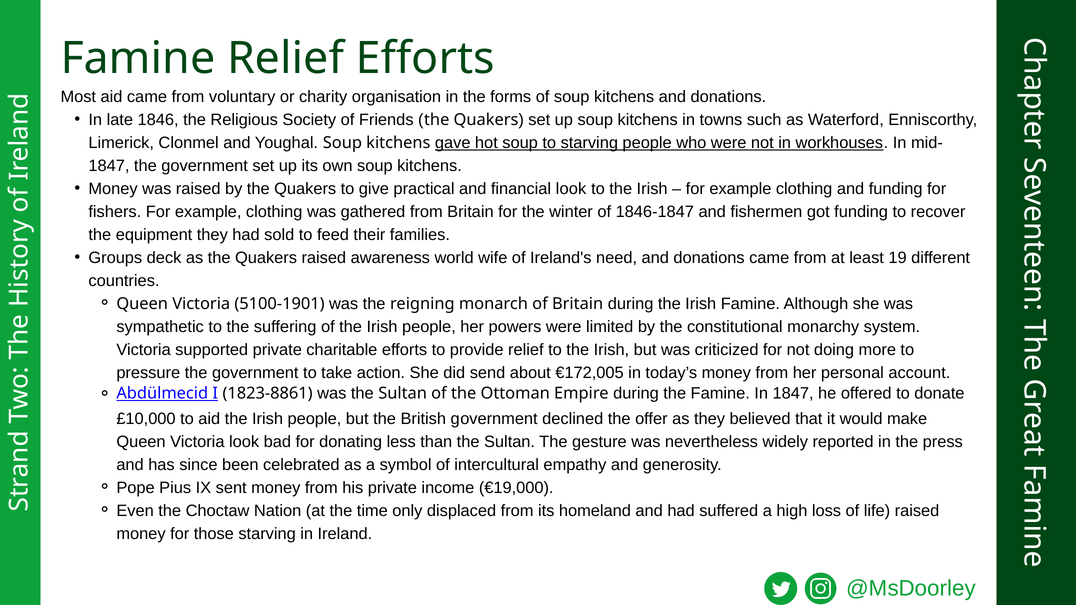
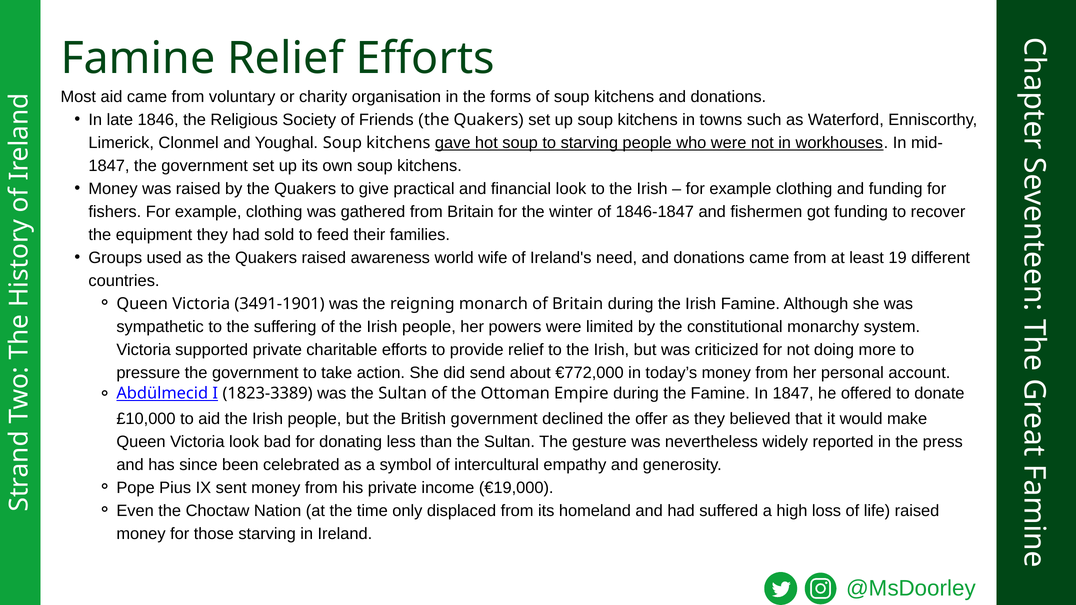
deck: deck -> used
5100-1901: 5100-1901 -> 3491-1901
€172,005: €172,005 -> €772,000
1823-8861: 1823-8861 -> 1823-3389
